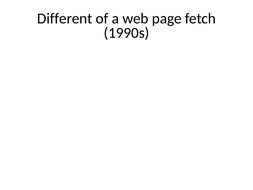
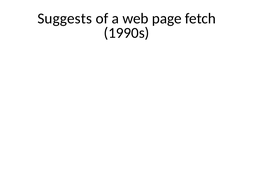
Different: Different -> Suggests
